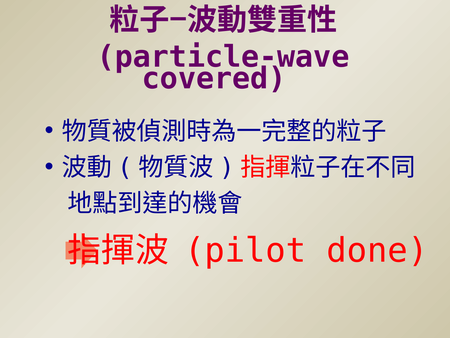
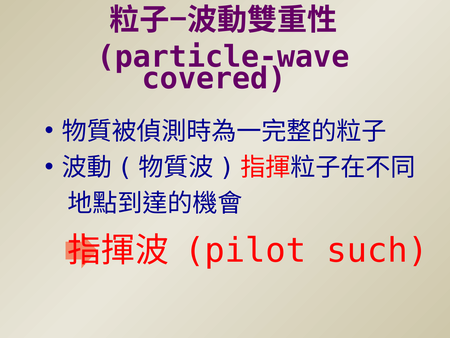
done: done -> such
